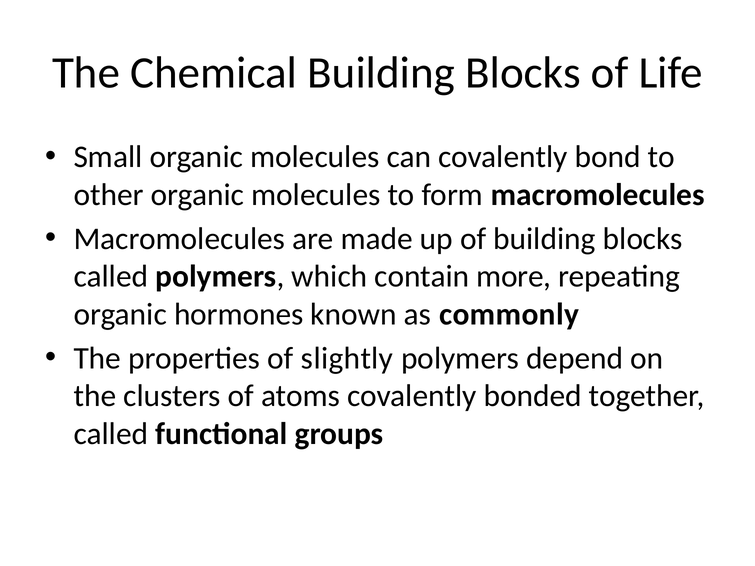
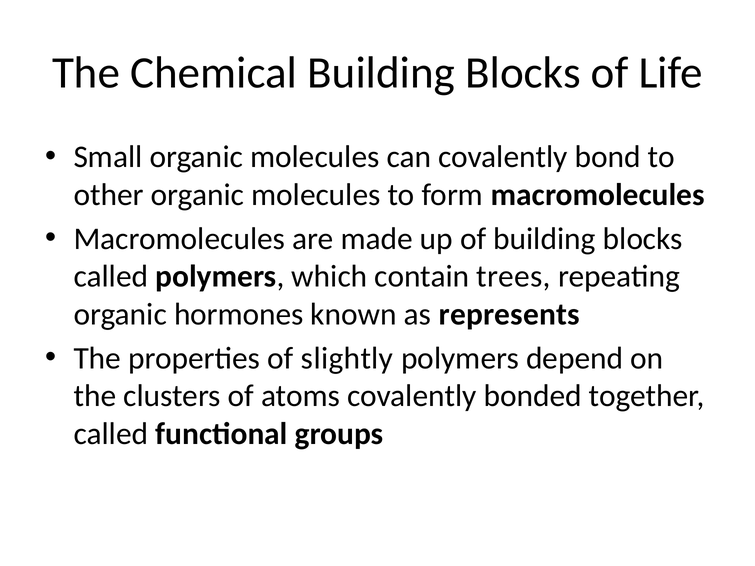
more: more -> trees
commonly: commonly -> represents
